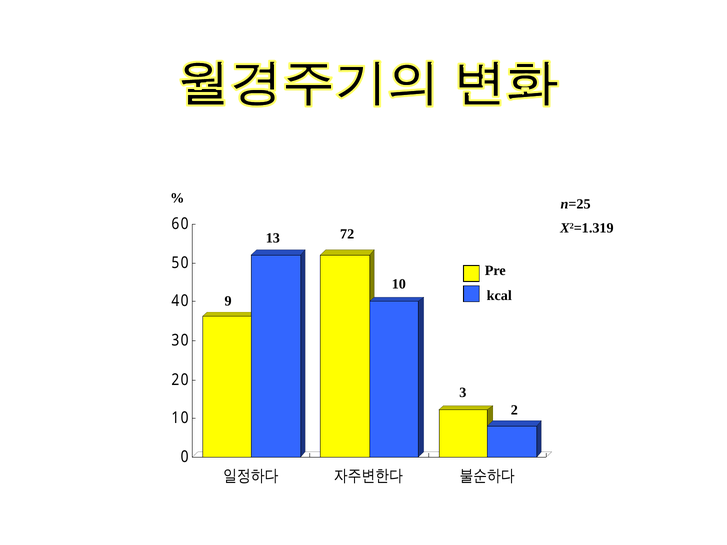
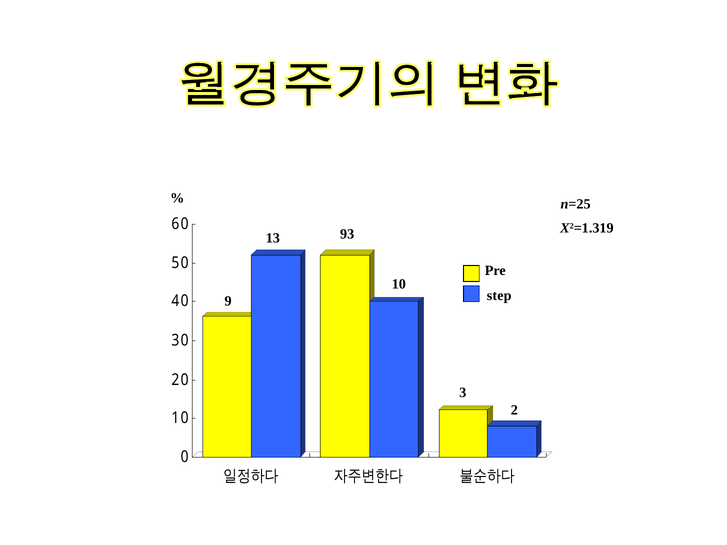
72: 72 -> 93
kcal: kcal -> step
